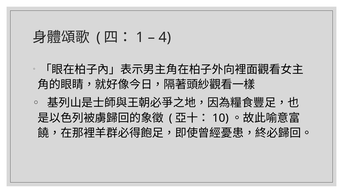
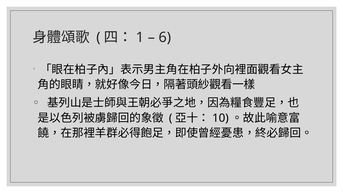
4: 4 -> 6
